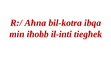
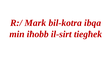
Aħna: Aħna -> Mark
il-inti: il-inti -> il-sirt
